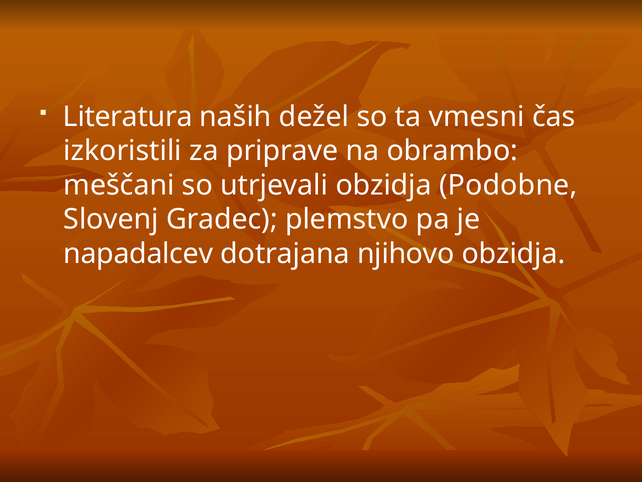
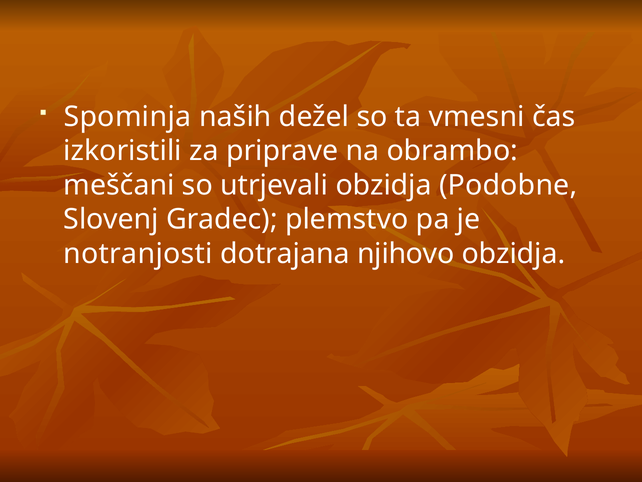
Literatura: Literatura -> Spominja
napadalcev: napadalcev -> notranjosti
